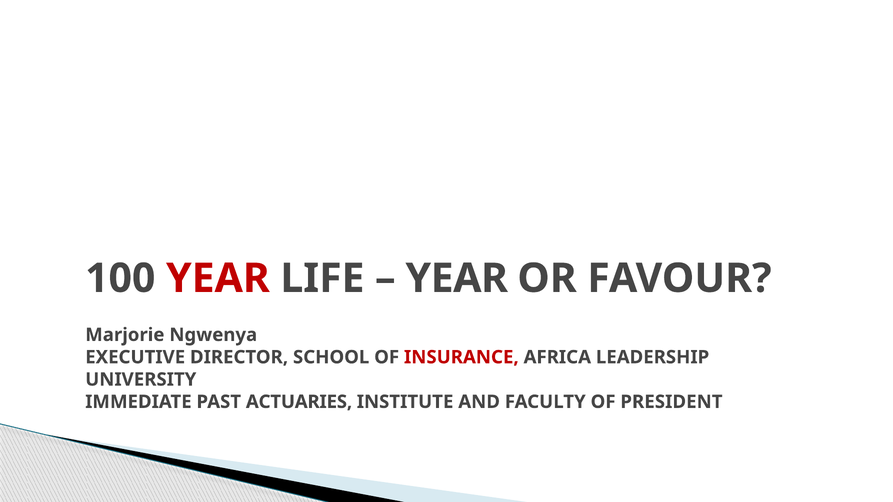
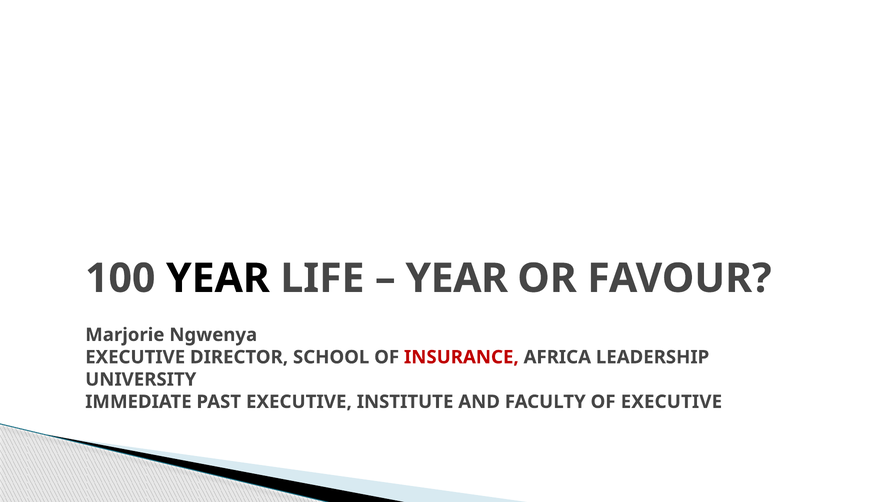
YEAR at (218, 279) colour: red -> black
PAST ACTUARIES: ACTUARIES -> EXECUTIVE
OF PRESIDENT: PRESIDENT -> EXECUTIVE
